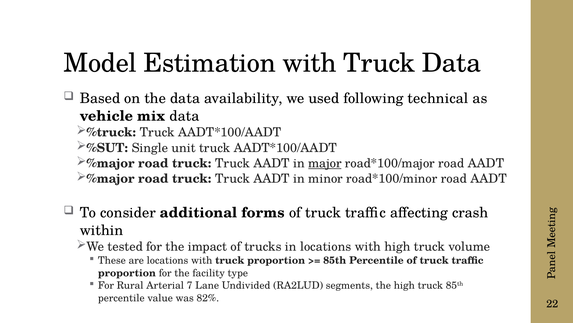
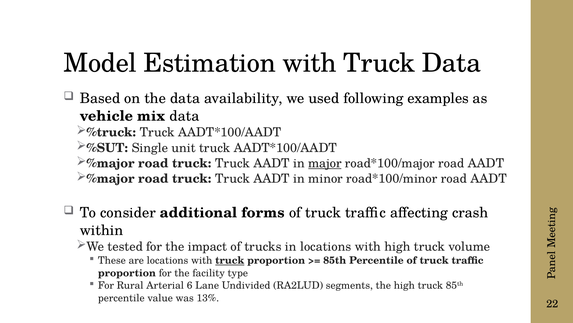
technical: technical -> examples
truck at (230, 260) underline: none -> present
7: 7 -> 6
82%: 82% -> 13%
